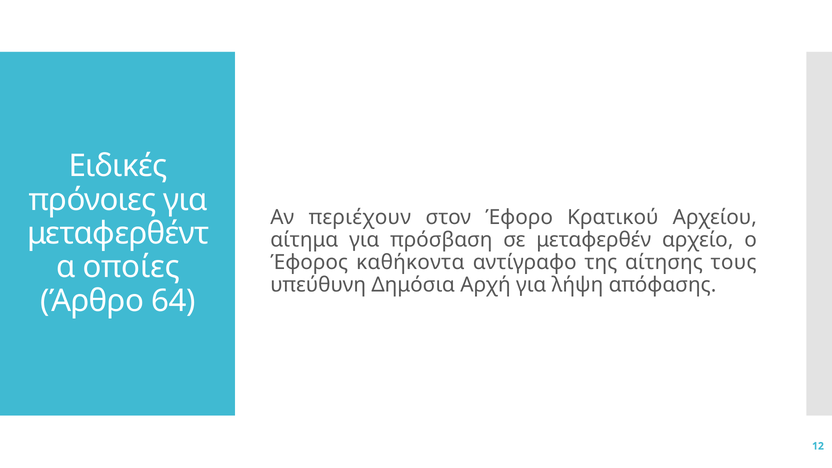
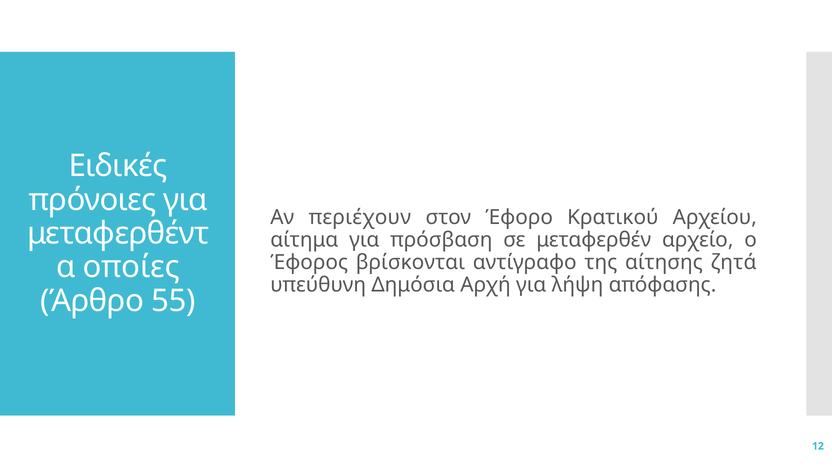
καθήκοντα: καθήκοντα -> βρίσκονται
τους: τους -> ζητά
64: 64 -> 55
